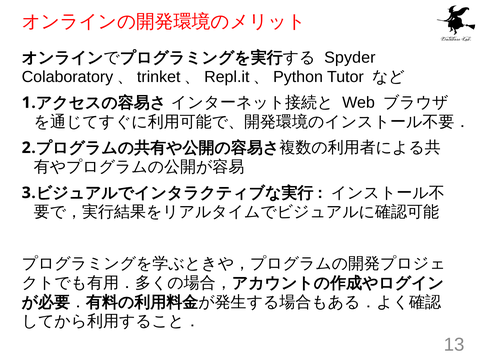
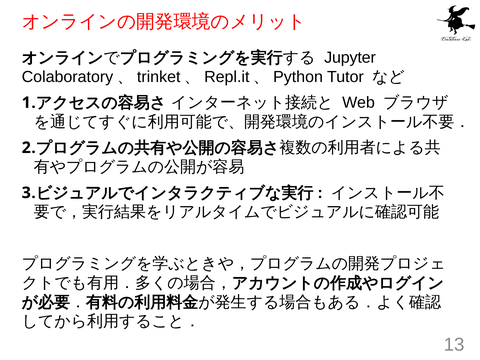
Spyder: Spyder -> Jupyter
